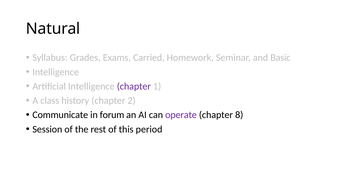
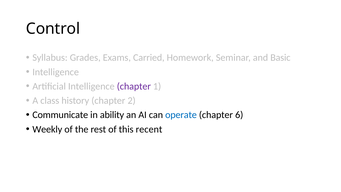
Natural: Natural -> Control
forum: forum -> ability
operate colour: purple -> blue
8: 8 -> 6
Session: Session -> Weekly
period: period -> recent
